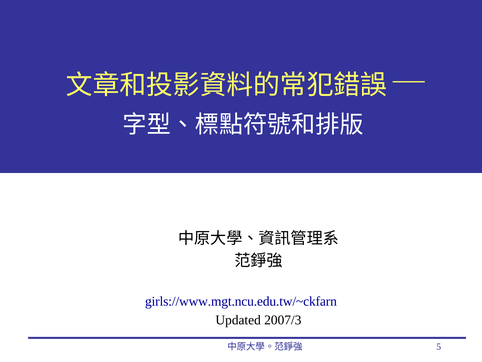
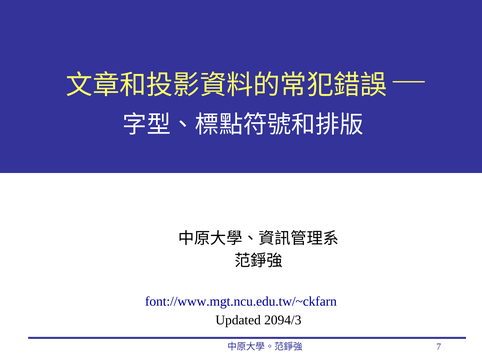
girls://www.mgt.ncu.edu.tw/~ckfarn: girls://www.mgt.ncu.edu.tw/~ckfarn -> font://www.mgt.ncu.edu.tw/~ckfarn
2007/3: 2007/3 -> 2094/3
5: 5 -> 7
